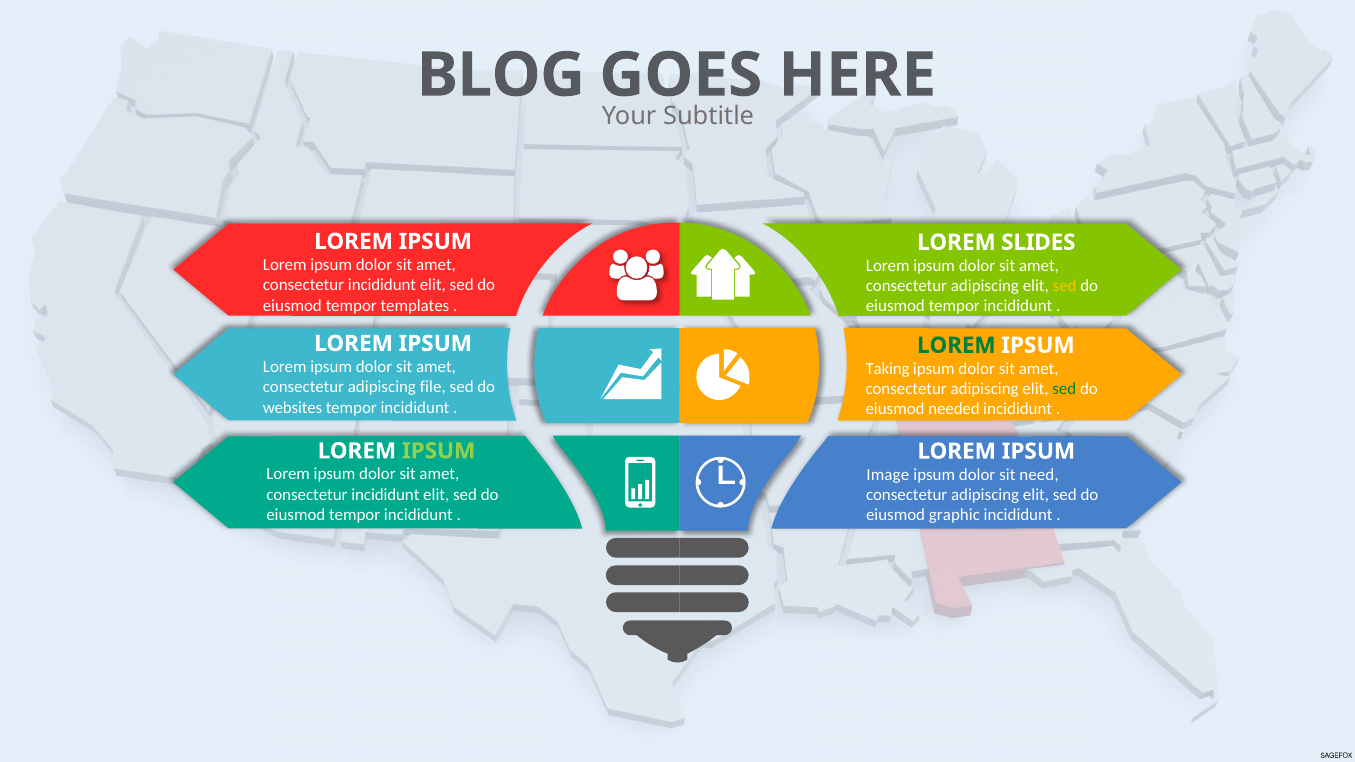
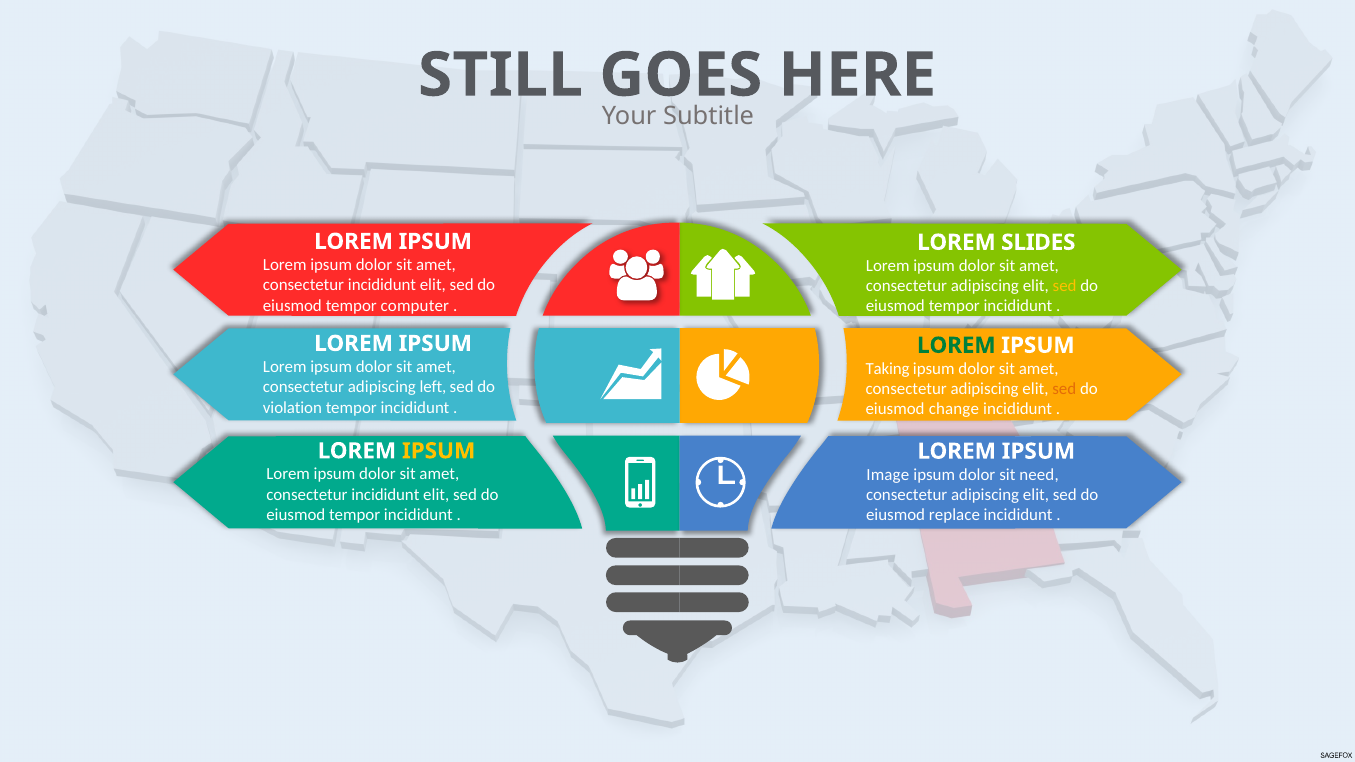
BLOG: BLOG -> STILL
templates: templates -> computer
file: file -> left
sed at (1064, 389) colour: green -> orange
websites: websites -> violation
needed: needed -> change
IPSUM at (439, 451) colour: light green -> yellow
graphic: graphic -> replace
